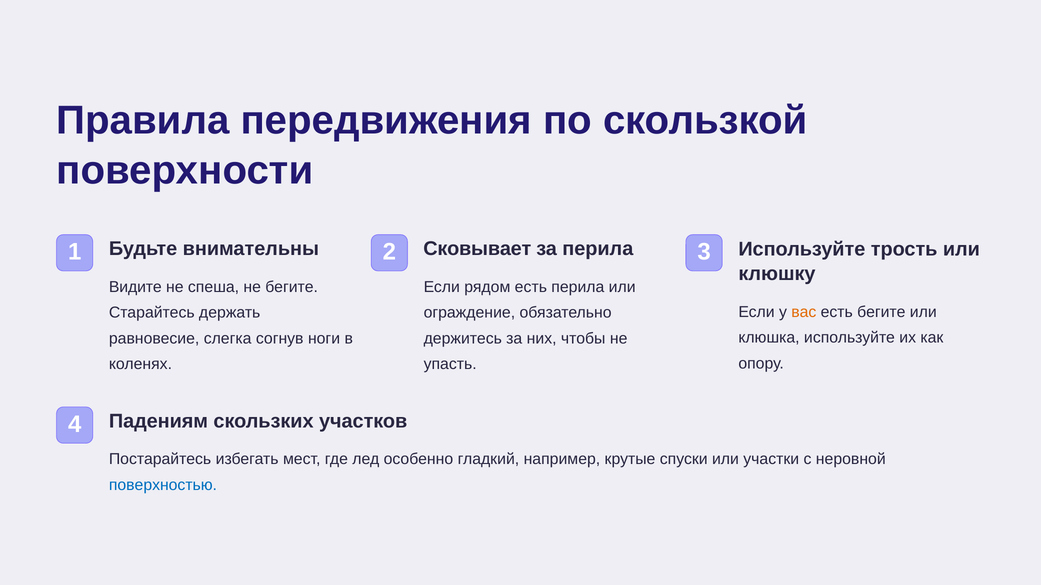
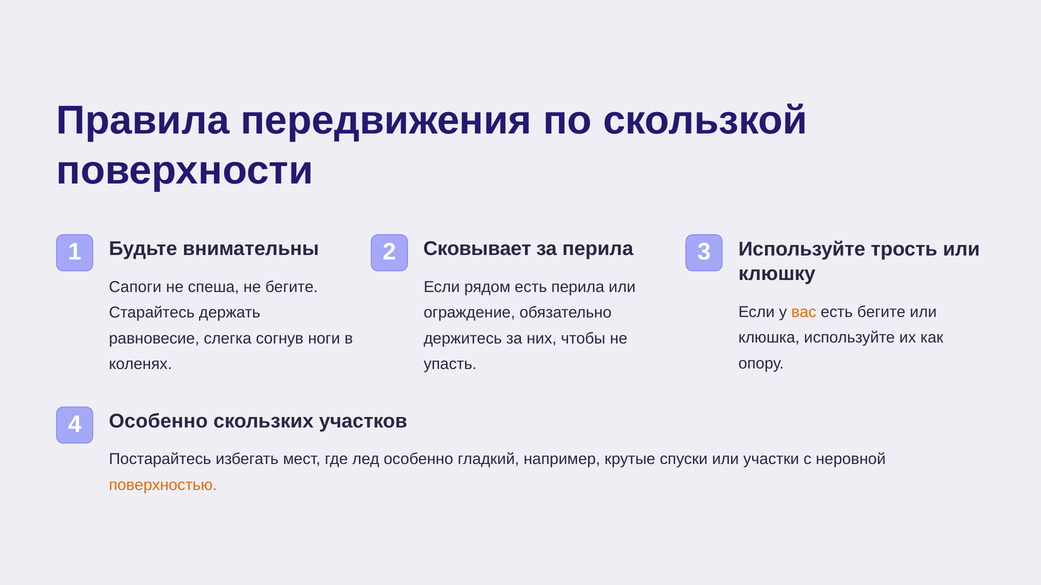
Видите: Видите -> Сапоги
4 Падениям: Падениям -> Особенно
поверхностью colour: blue -> orange
